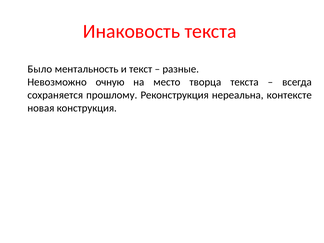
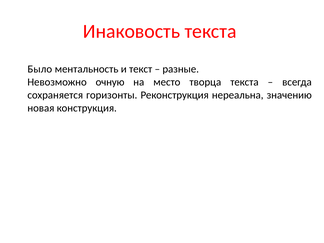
прошлому: прошлому -> горизонты
контексте: контексте -> значению
